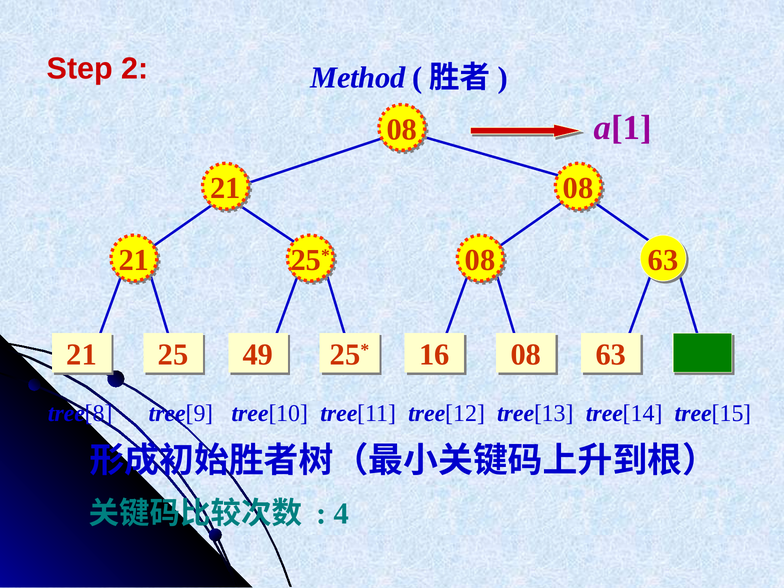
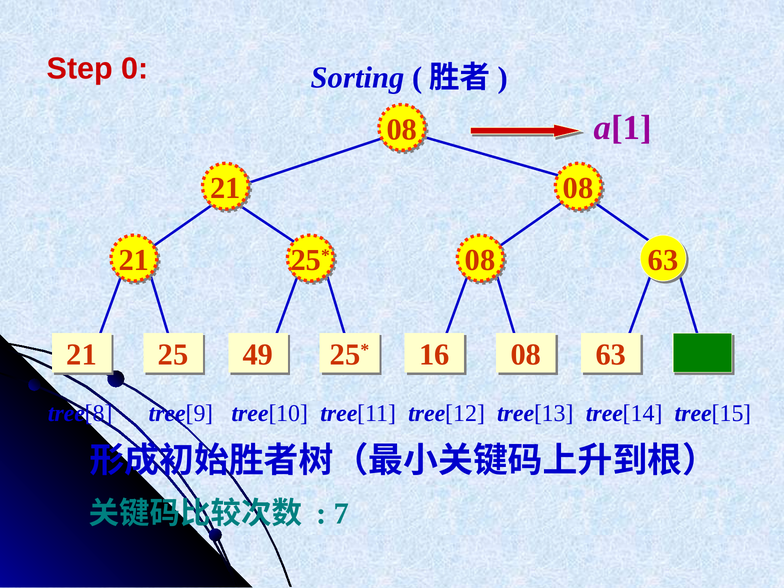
2: 2 -> 0
Method: Method -> Sorting
4: 4 -> 7
